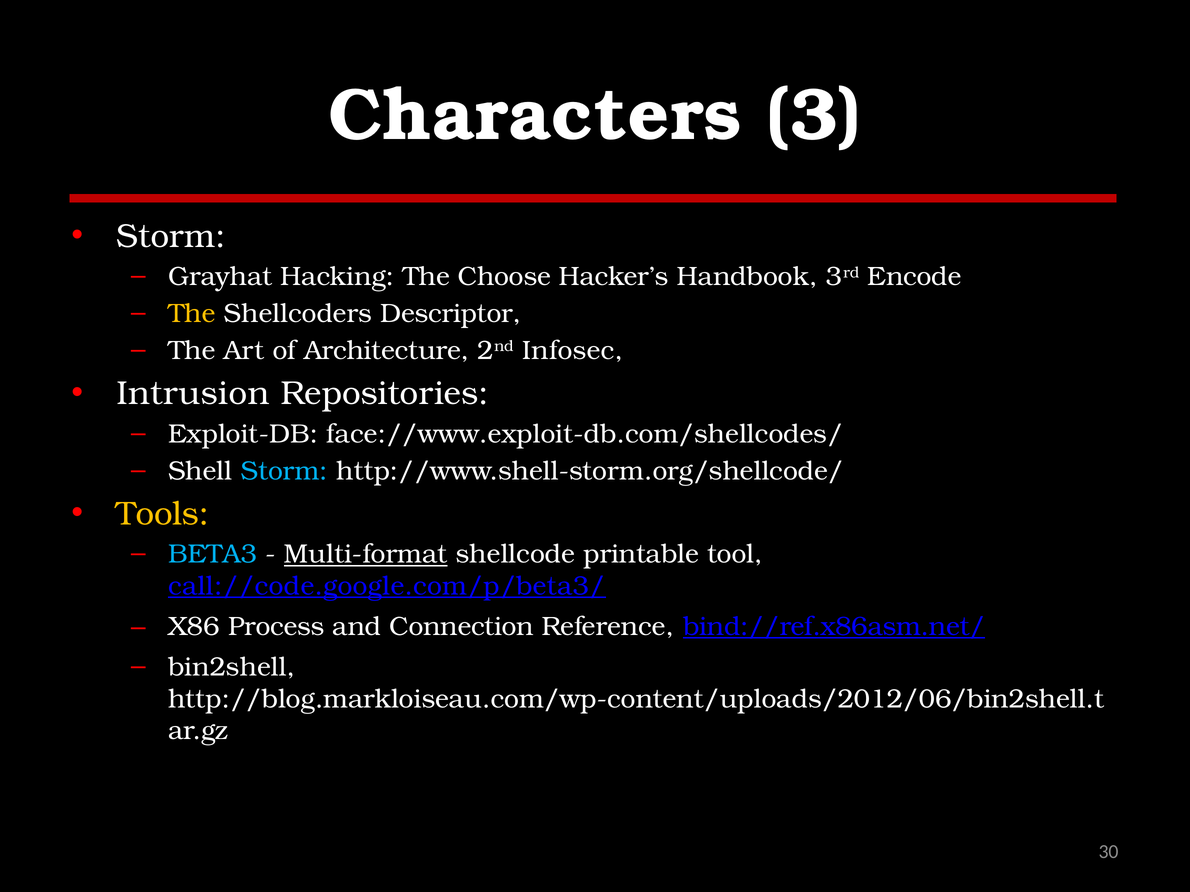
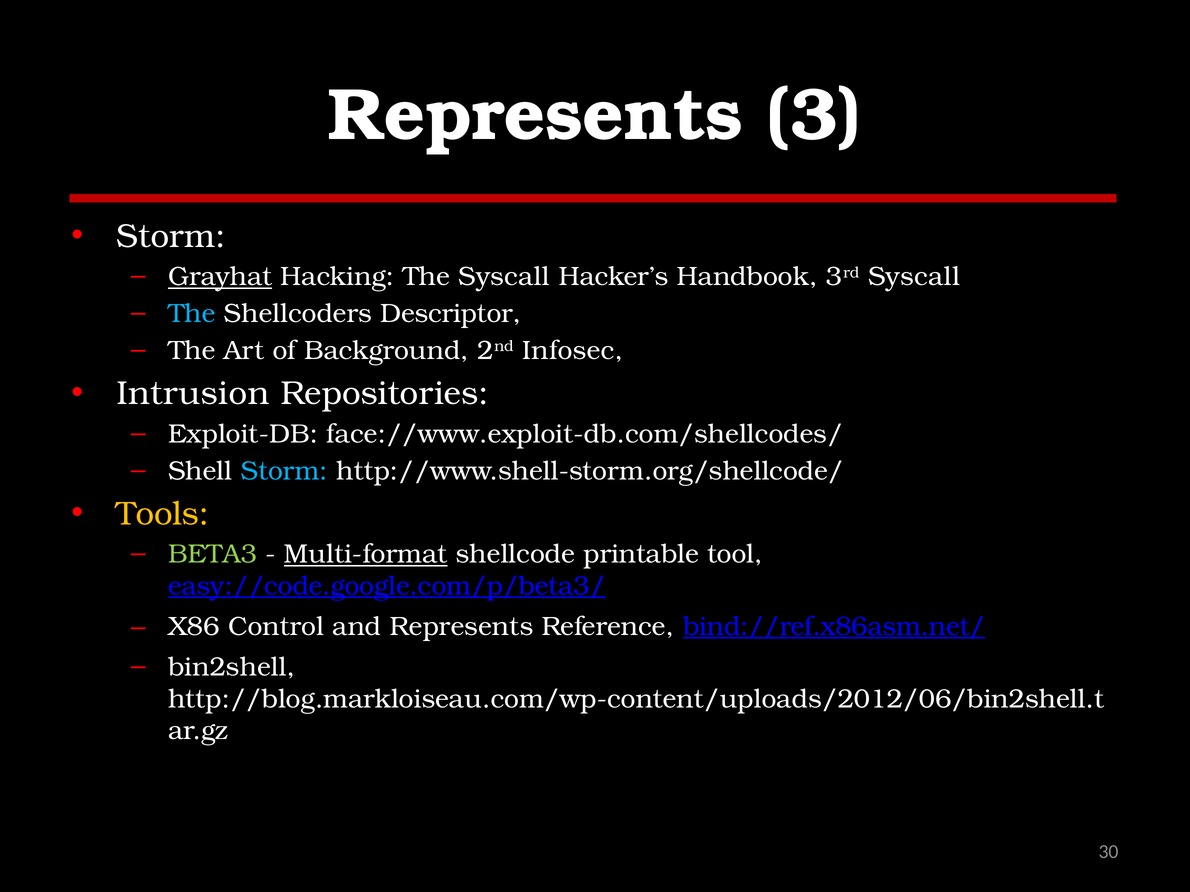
Characters at (535, 115): Characters -> Represents
Grayhat underline: none -> present
The Choose: Choose -> Syscall
3rd Encode: Encode -> Syscall
The at (192, 314) colour: yellow -> light blue
Architecture: Architecture -> Background
BETA3 colour: light blue -> light green
call://code.google.com/p/beta3/: call://code.google.com/p/beta3/ -> easy://code.google.com/p/beta3/
Process: Process -> Control
and Connection: Connection -> Represents
